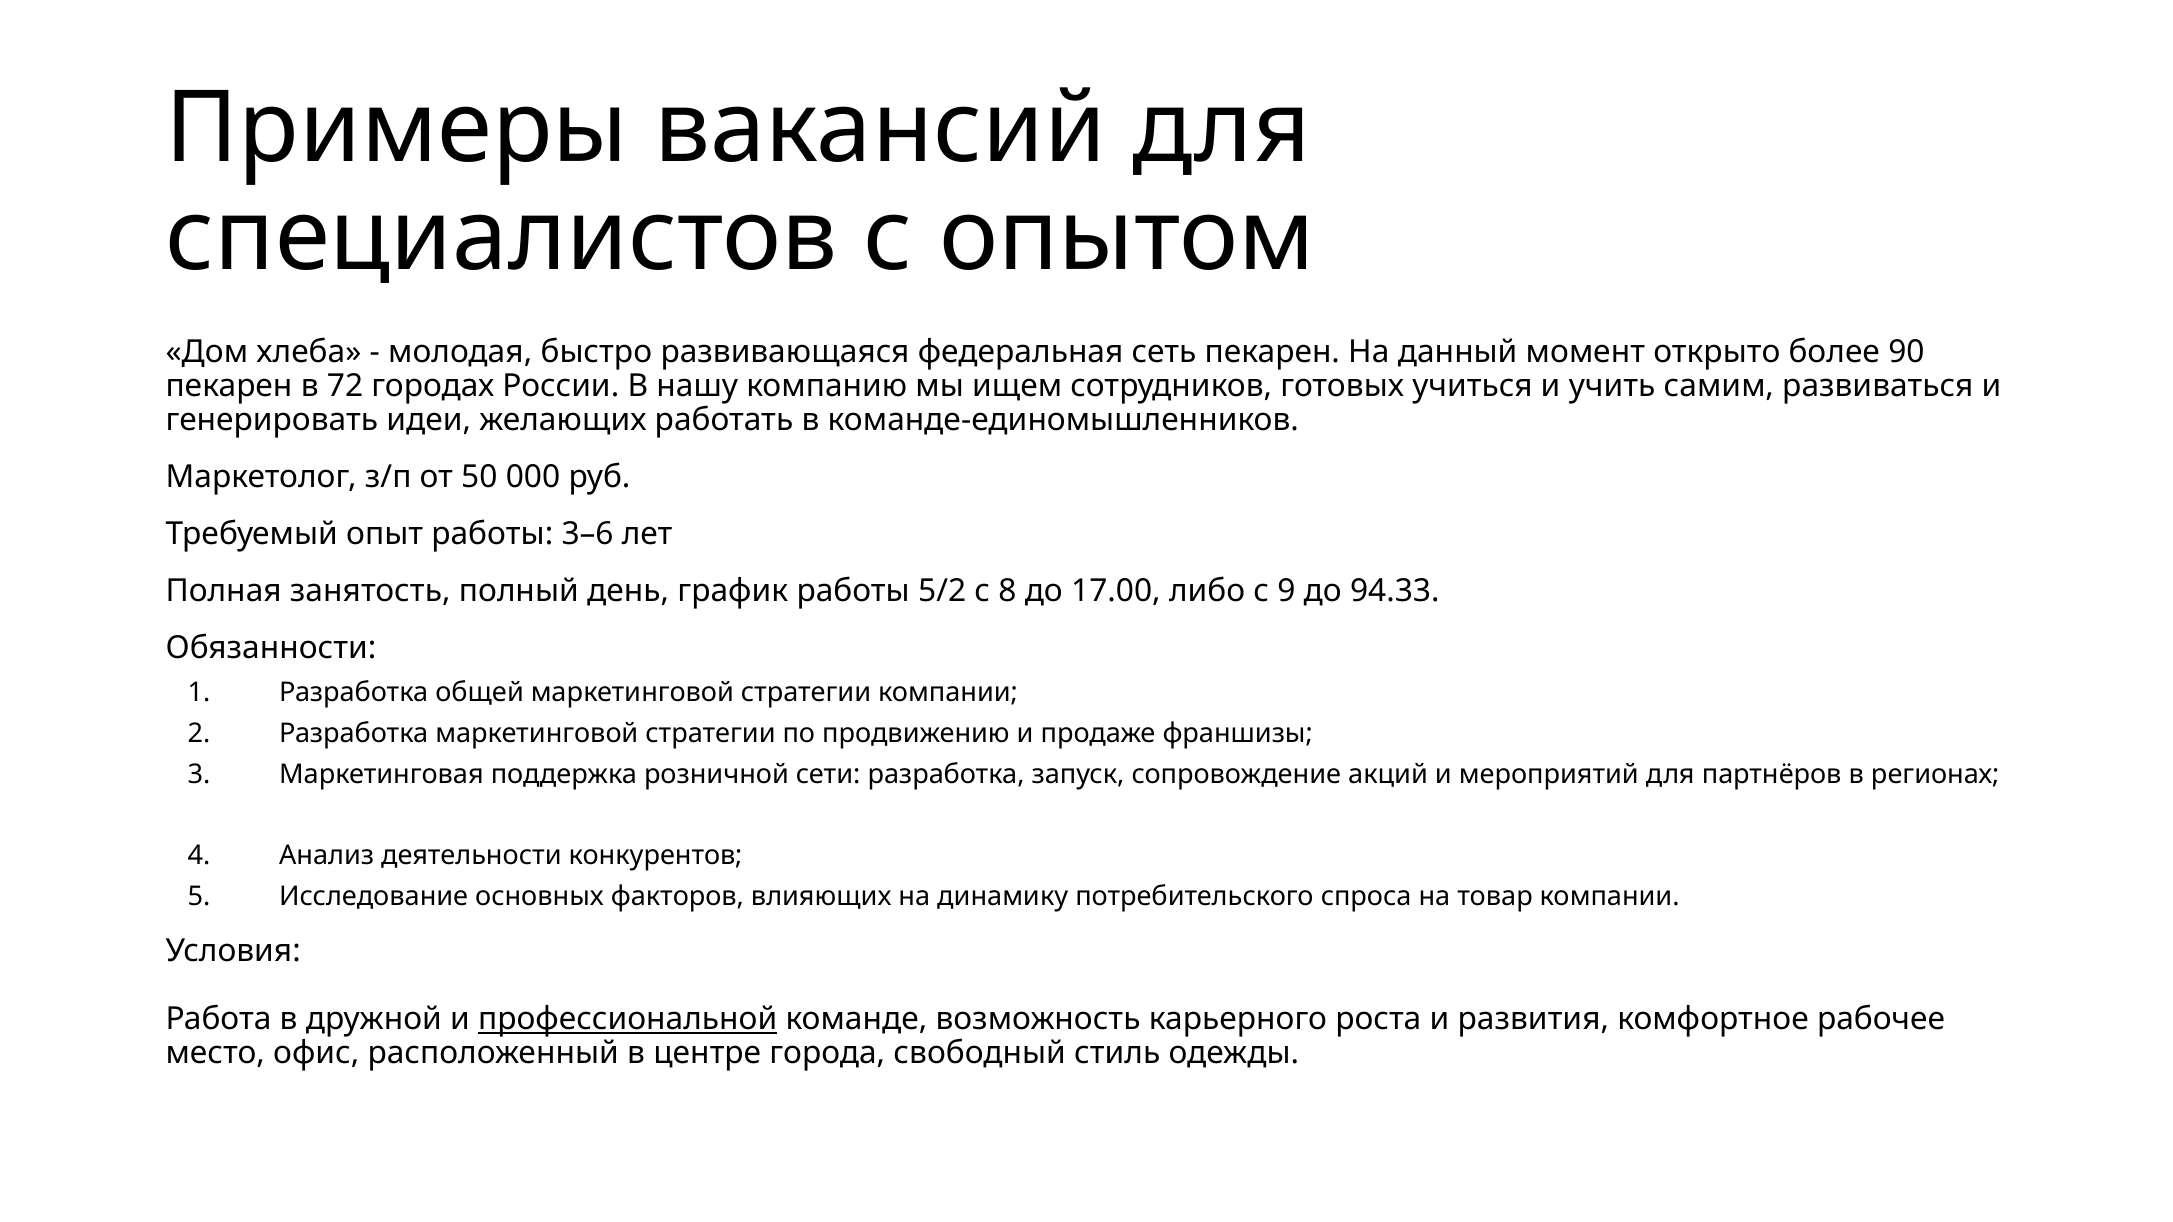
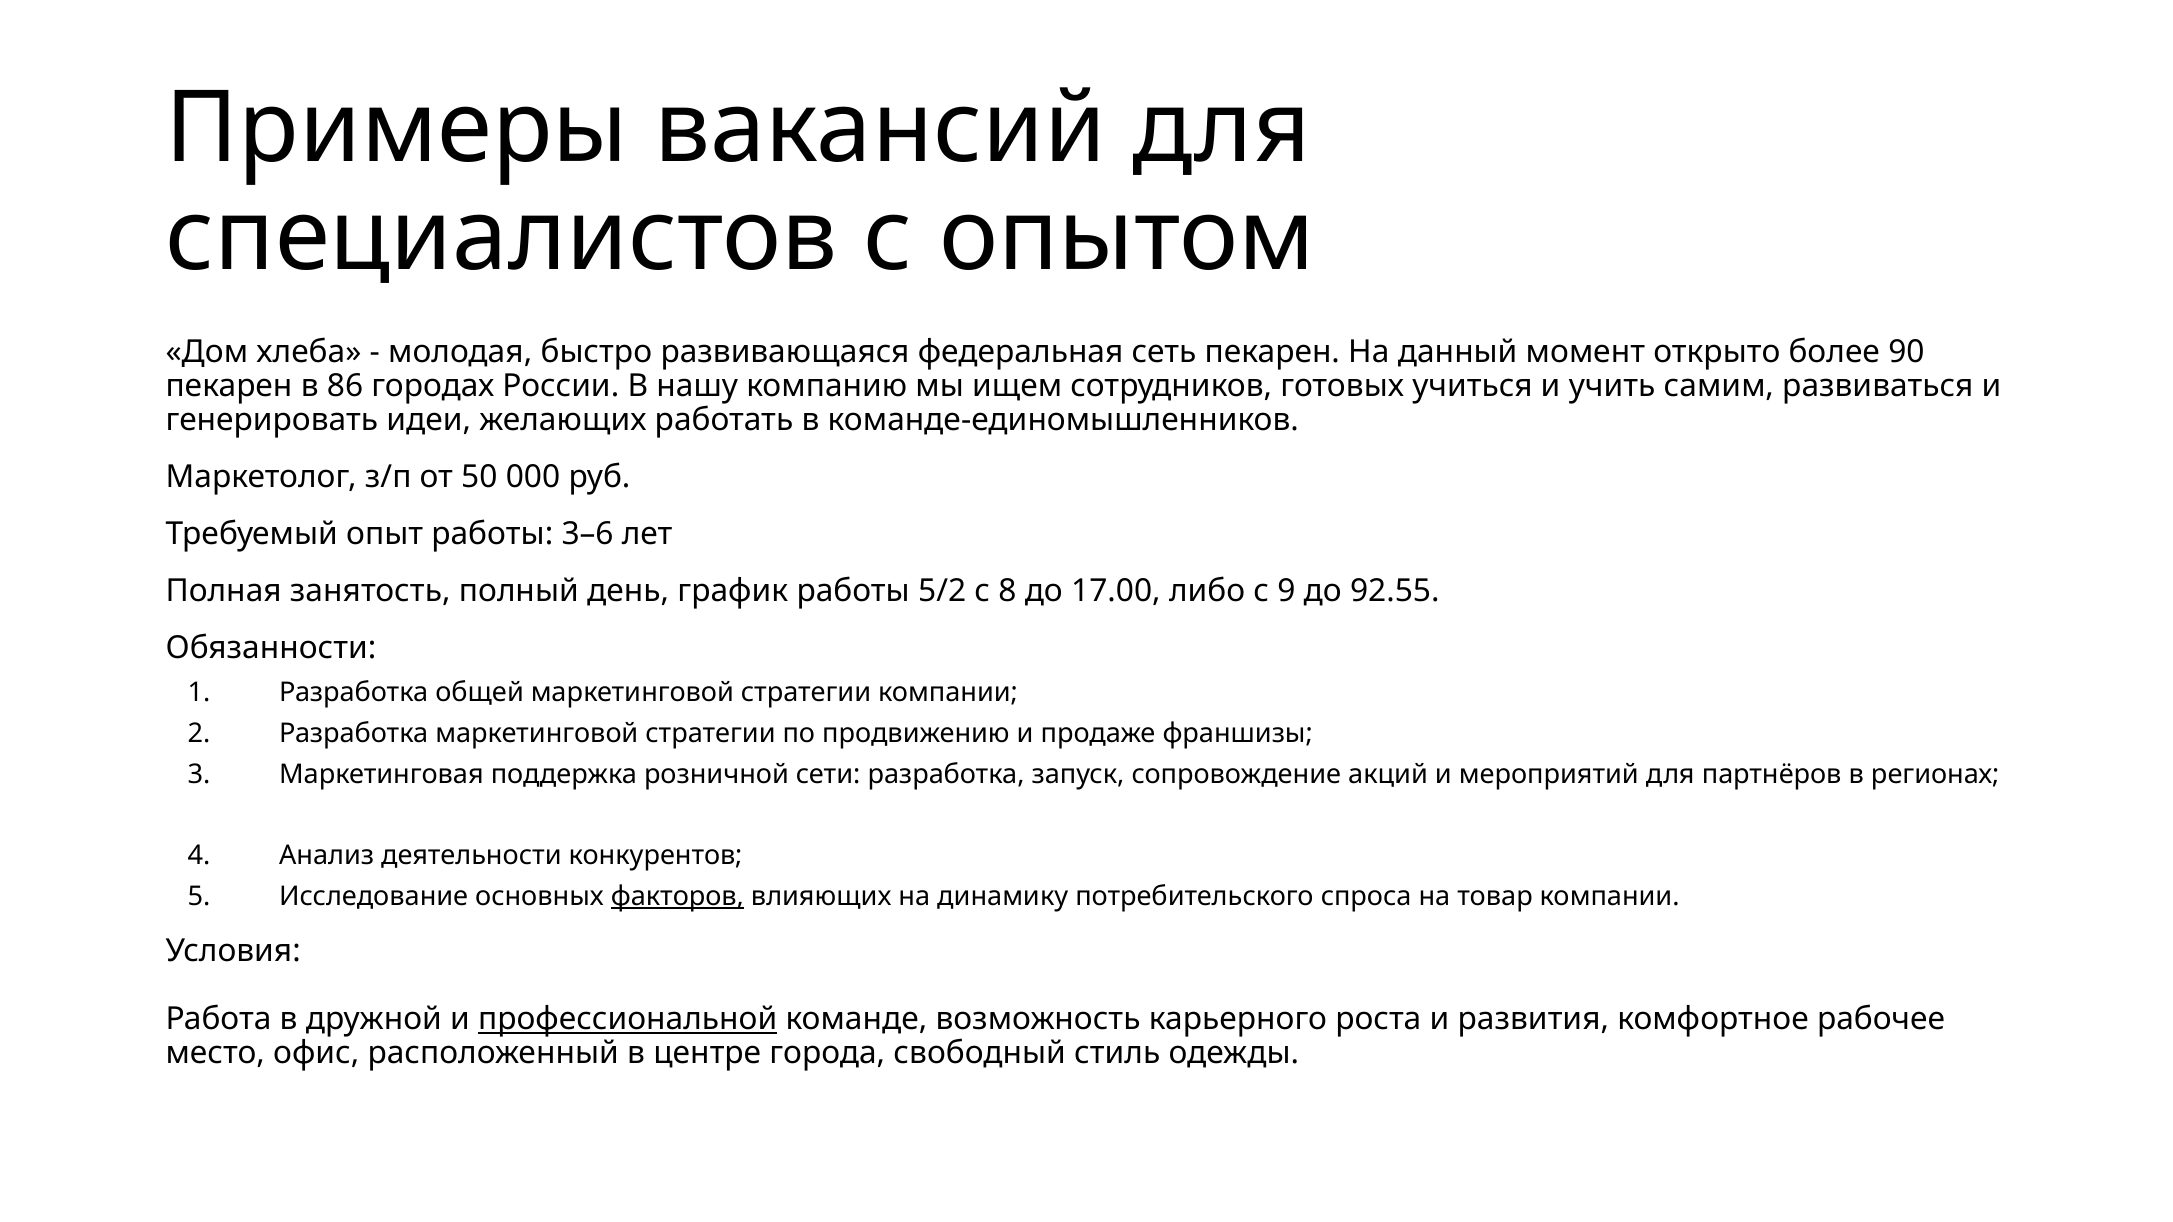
72: 72 -> 86
94.33: 94.33 -> 92.55
факторов underline: none -> present
